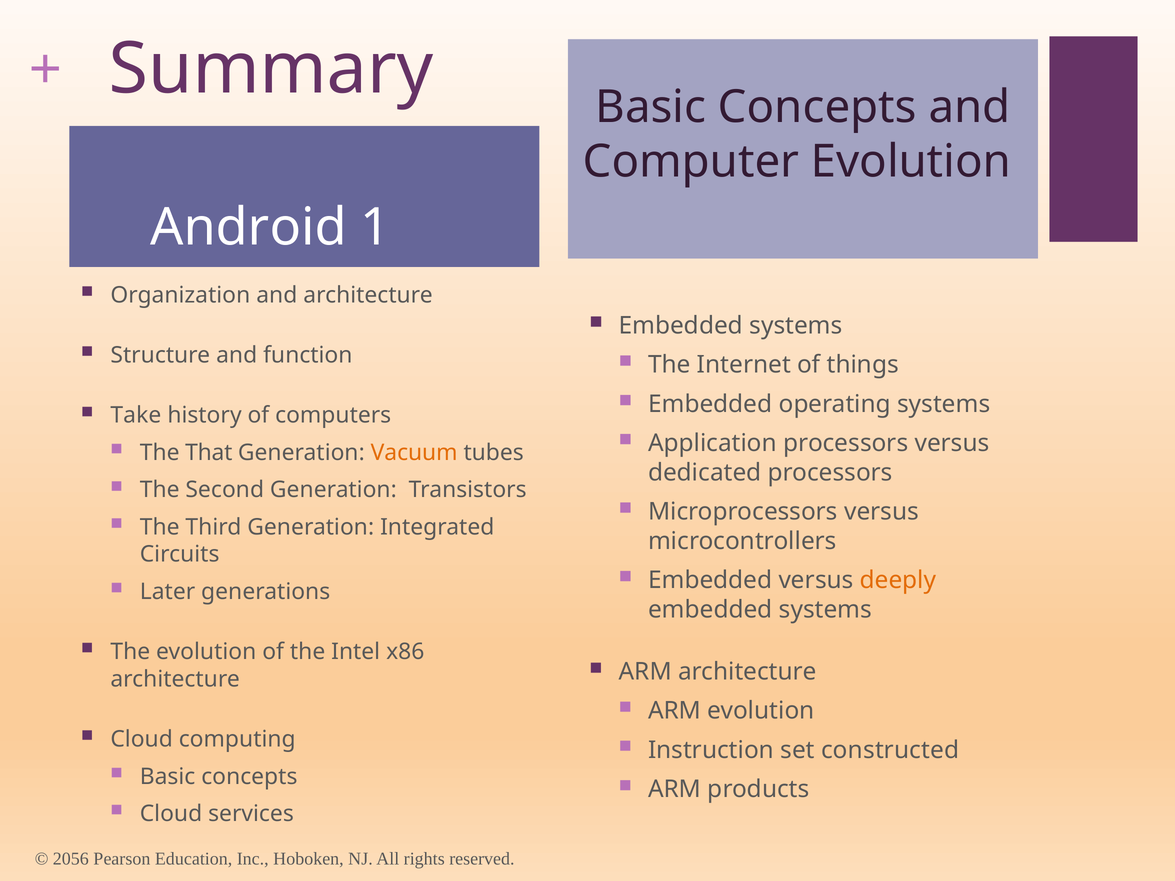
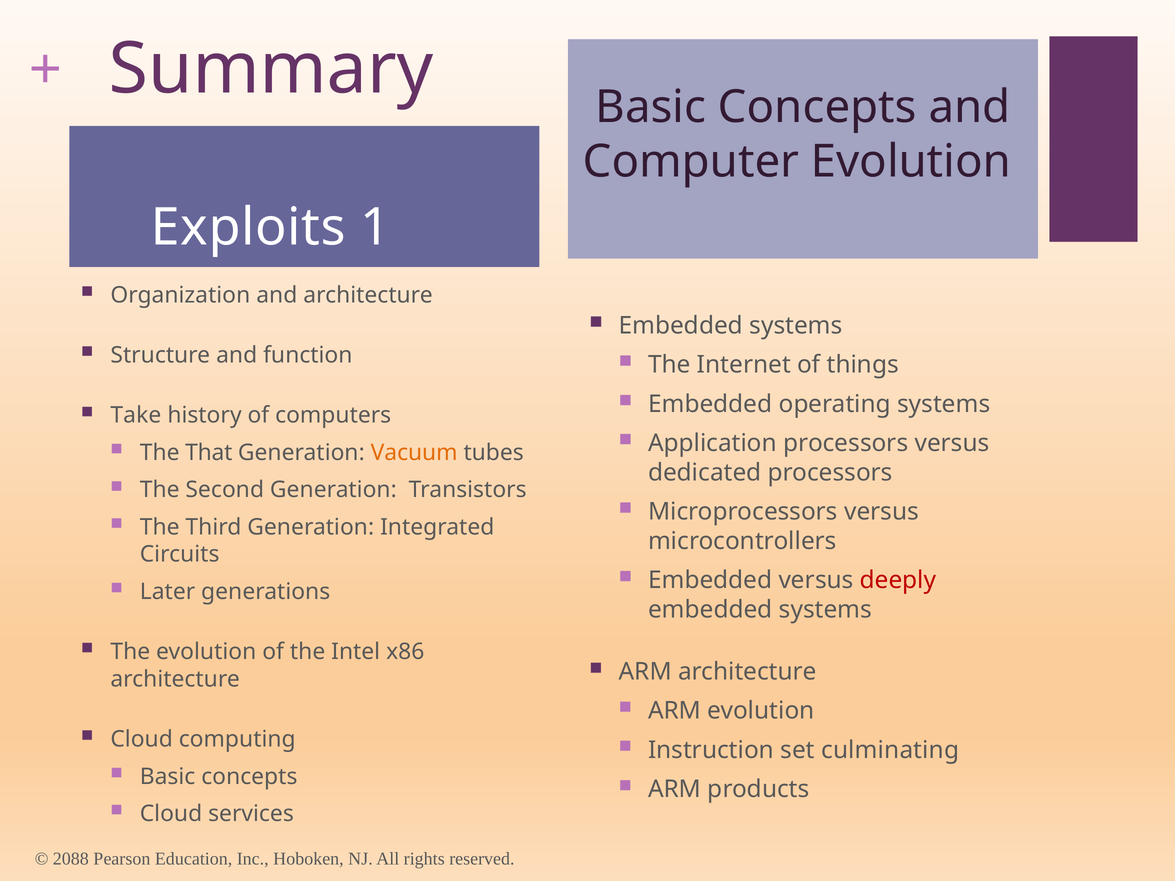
Android: Android -> Exploits
deeply colour: orange -> red
constructed: constructed -> culminating
2056: 2056 -> 2088
